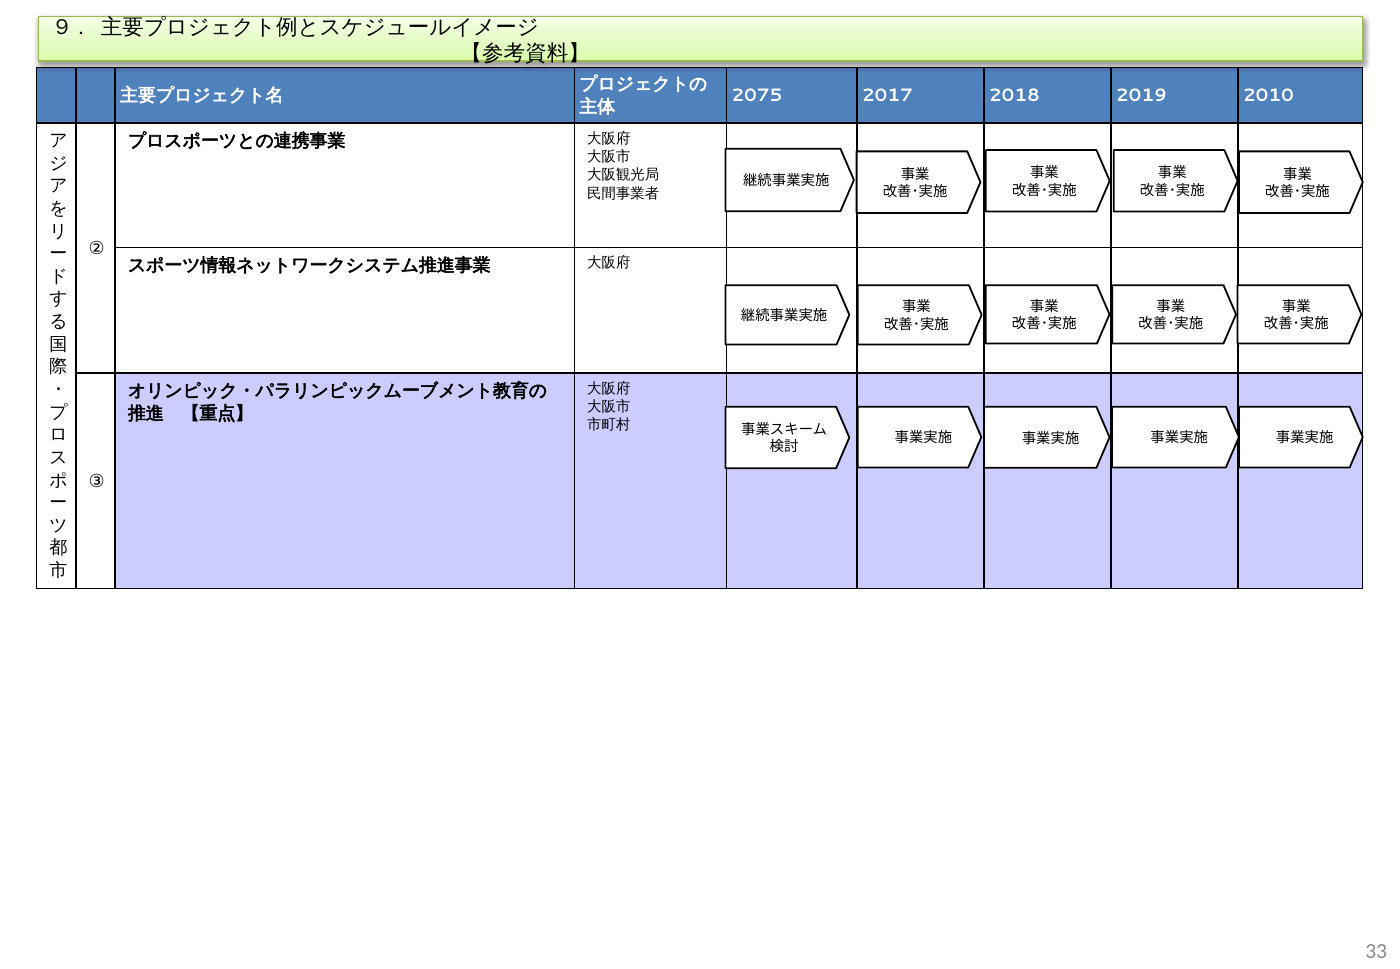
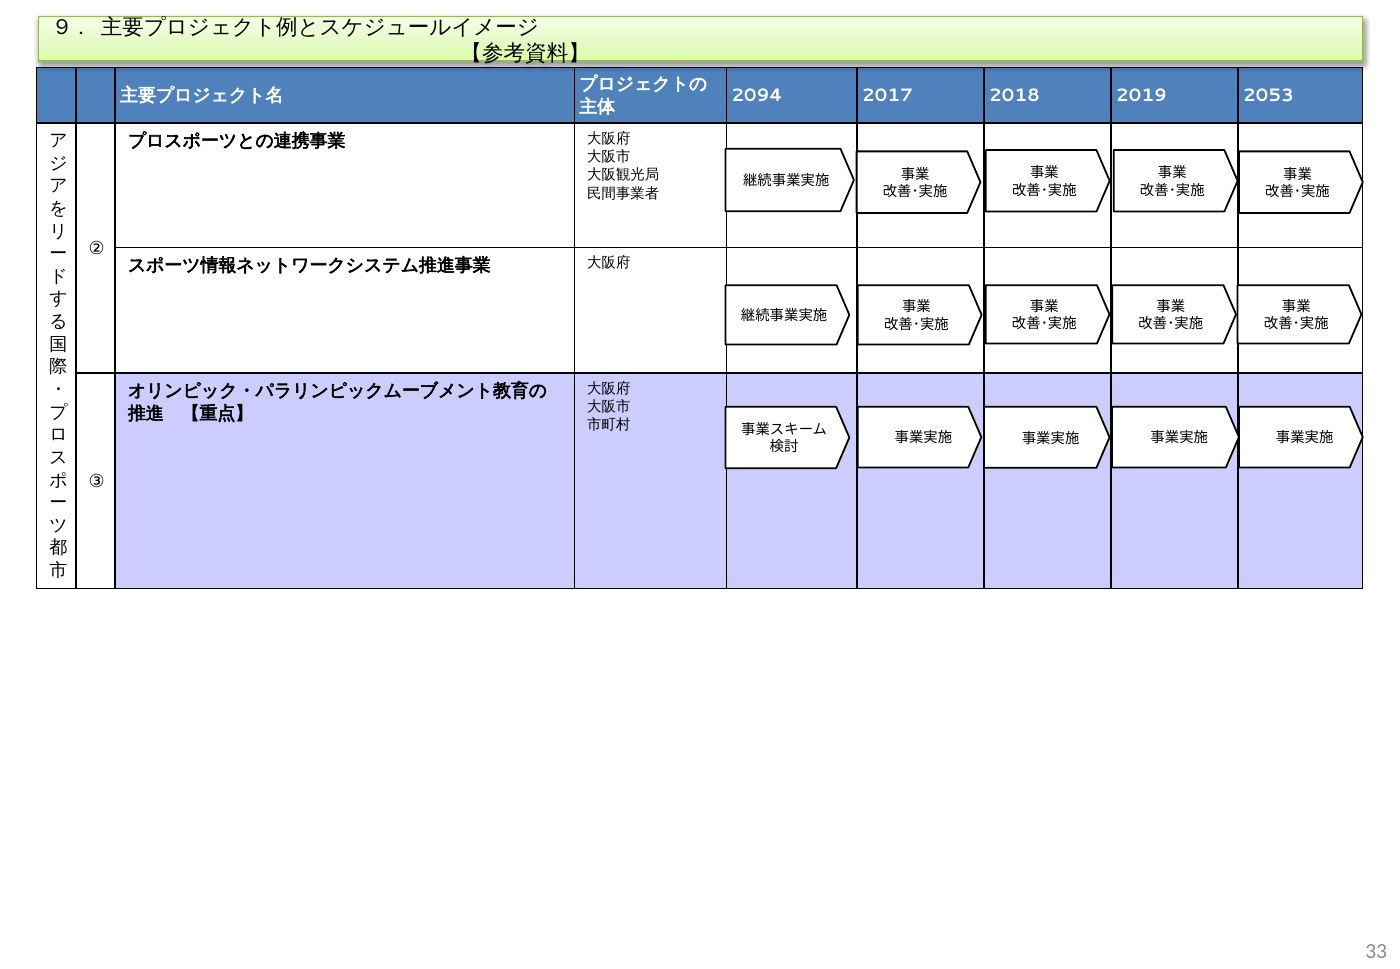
2075: 2075 -> 2094
2010: 2010 -> 2053
